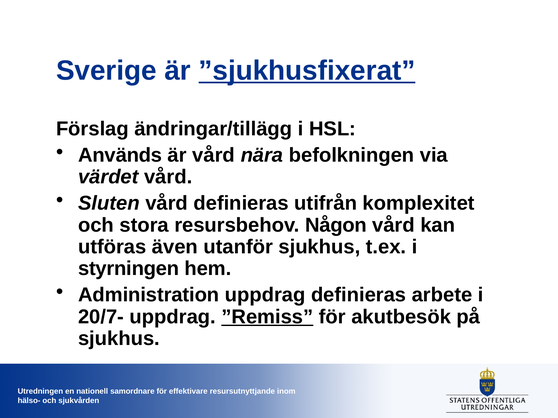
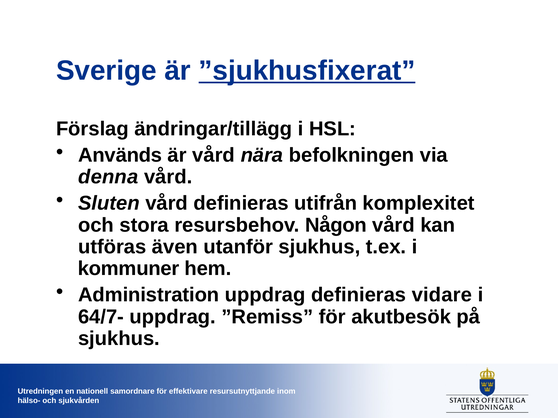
värdet: värdet -> denna
styrningen: styrningen -> kommuner
arbete: arbete -> vidare
20/7-: 20/7- -> 64/7-
”Remiss underline: present -> none
